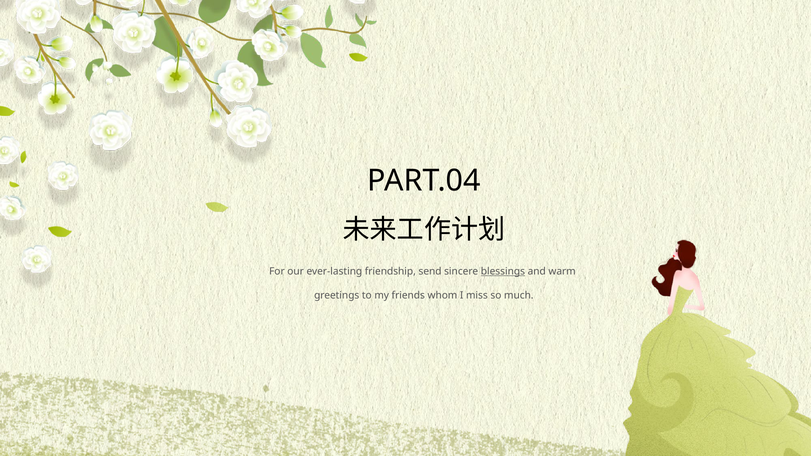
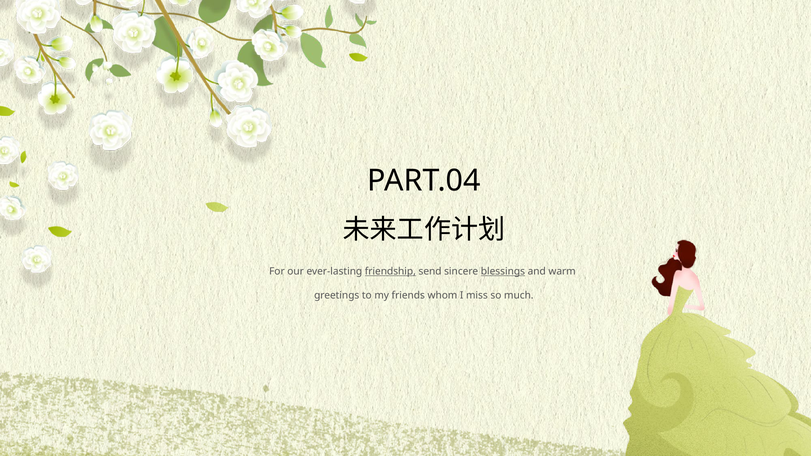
friendship underline: none -> present
